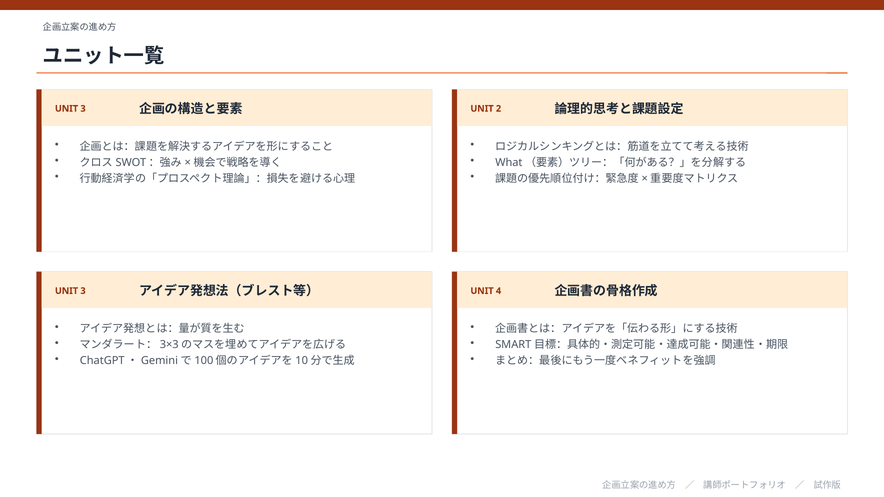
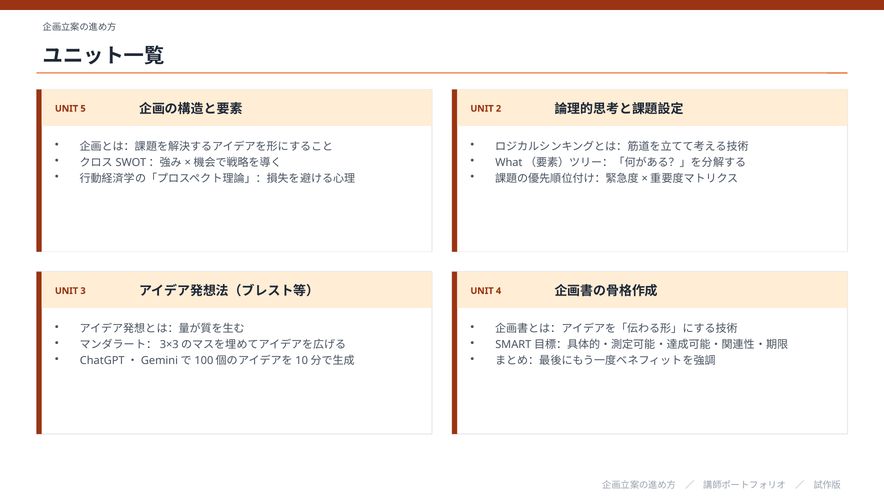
3 at (83, 109): 3 -> 5
